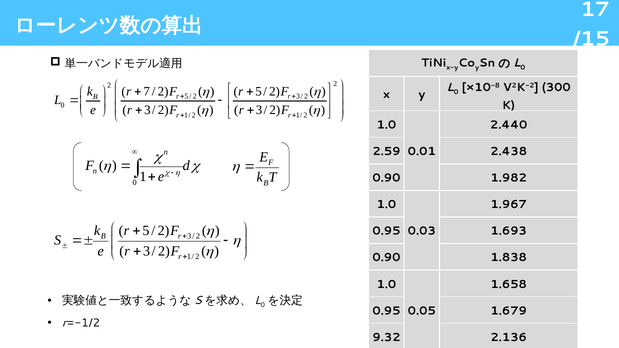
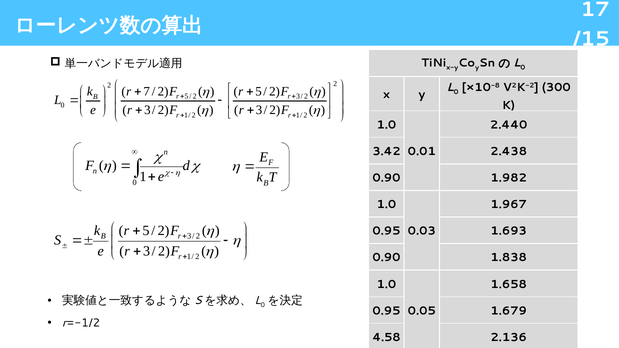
2.59: 2.59 -> 3.42
9.32: 9.32 -> 4.58
